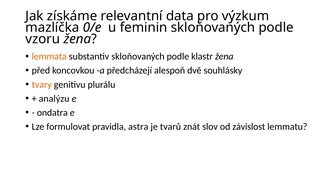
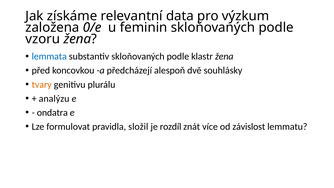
mazlíčka: mazlíčka -> založena
lemmata colour: orange -> blue
astra: astra -> složil
tvarů: tvarů -> rozdíl
slov: slov -> více
